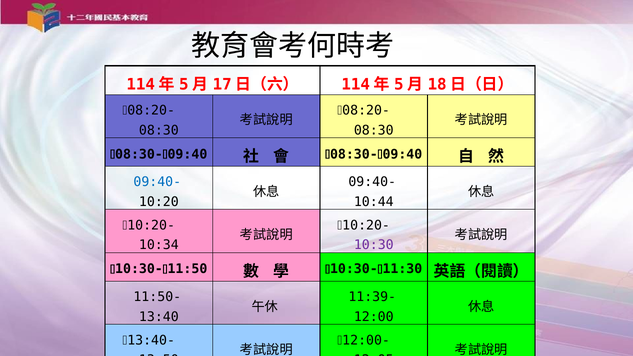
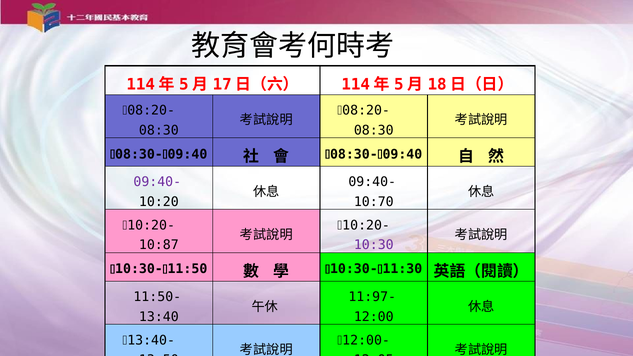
09:40- at (157, 182) colour: blue -> purple
10:44: 10:44 -> 10:70
10:34: 10:34 -> 10:87
11:39-: 11:39- -> 11:97-
